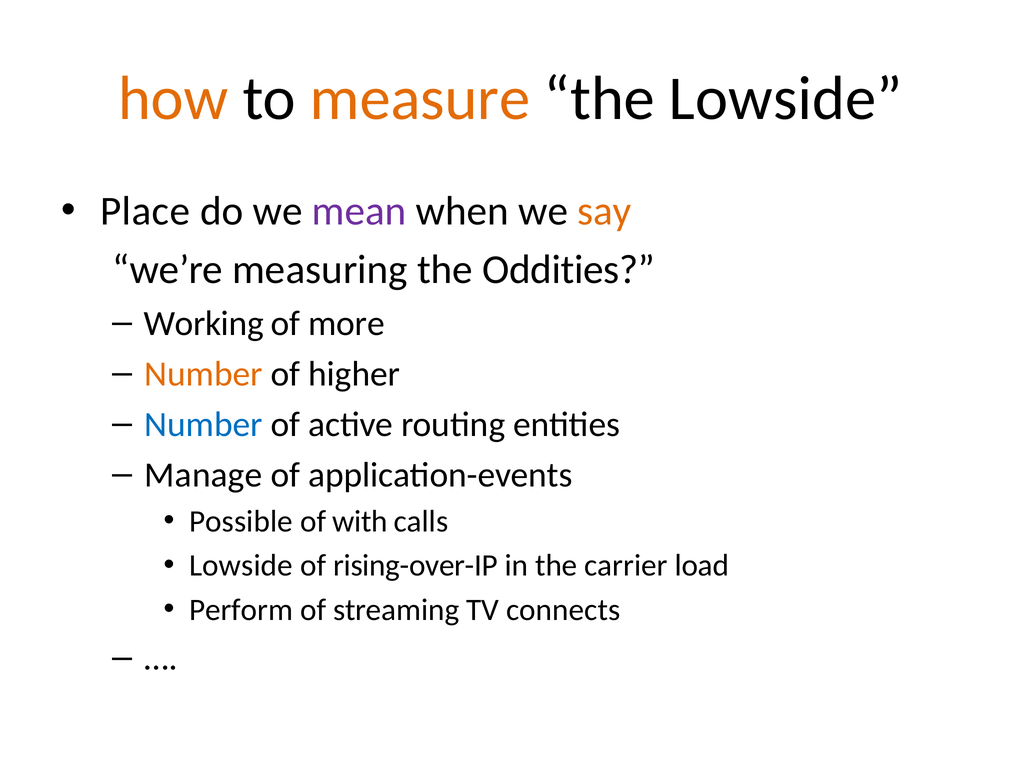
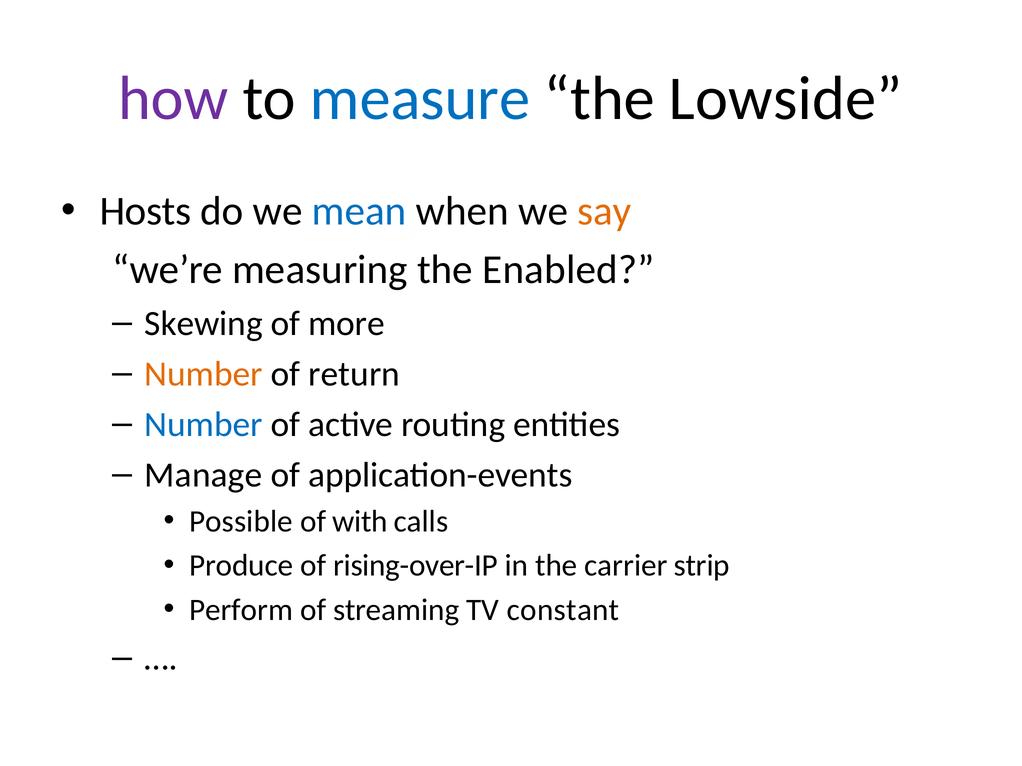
how colour: orange -> purple
measure colour: orange -> blue
Place: Place -> Hosts
mean colour: purple -> blue
Oddities: Oddities -> Enabled
Working: Working -> Skewing
higher: higher -> return
Lowside at (241, 566): Lowside -> Produce
load: load -> strip
connects: connects -> constant
